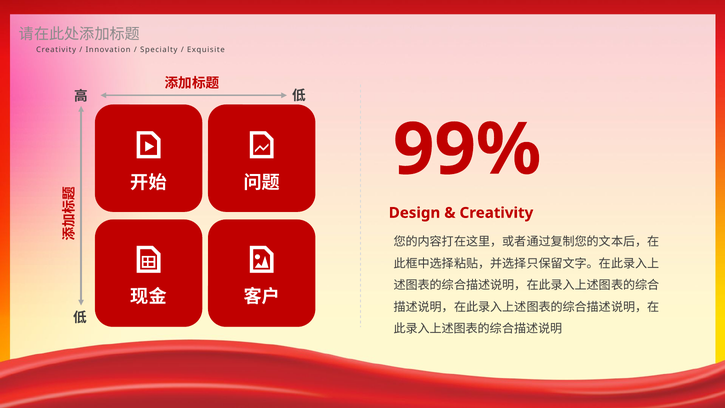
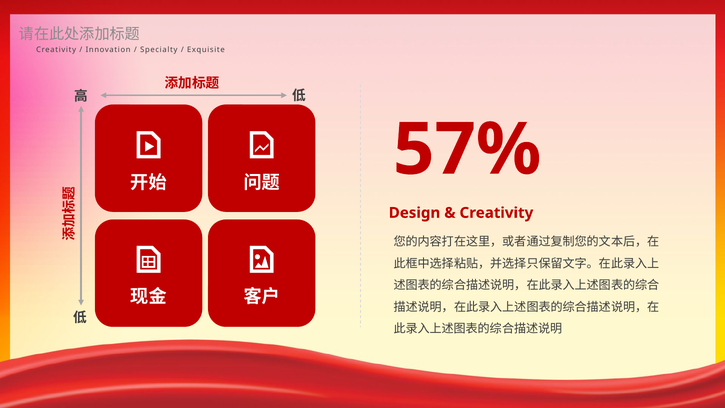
99%: 99% -> 57%
